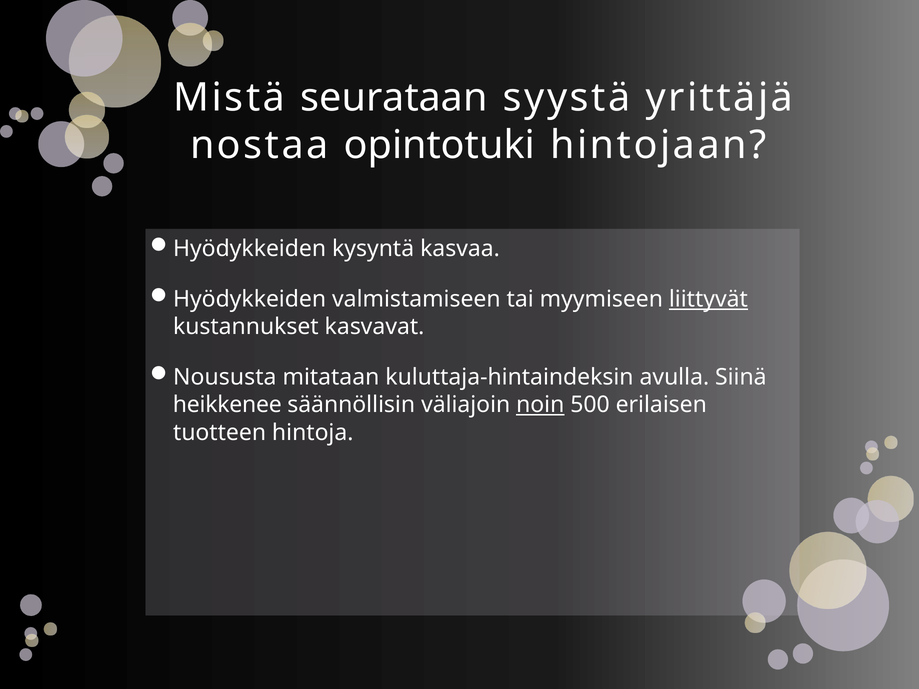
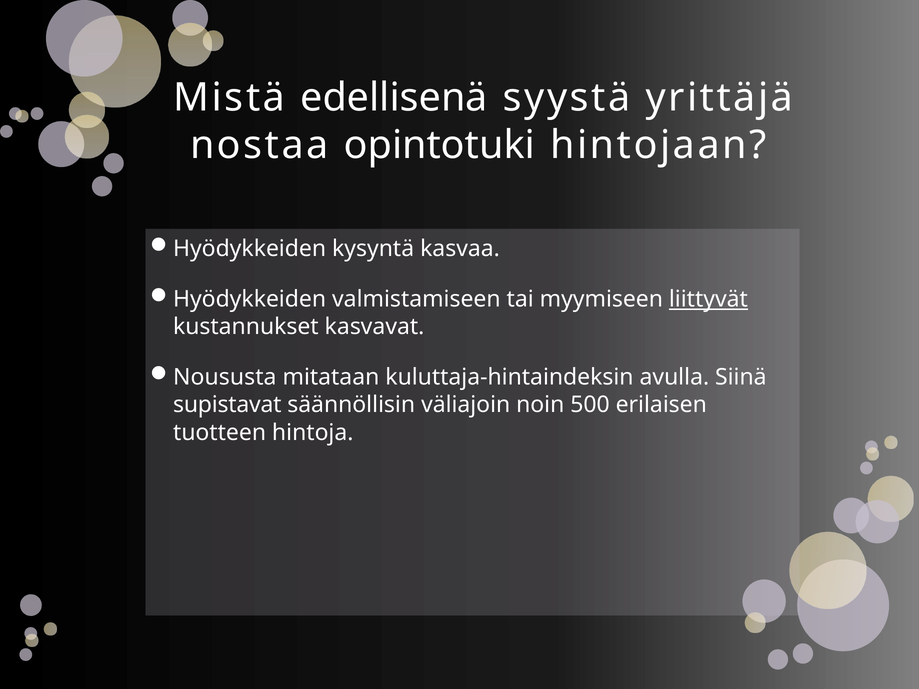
seurataan: seurataan -> edellisenä
heikkenee: heikkenee -> supistavat
noin underline: present -> none
